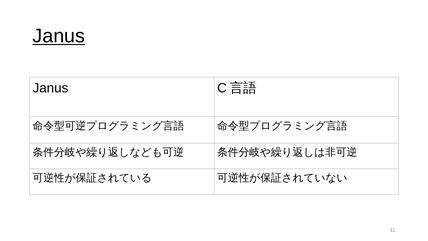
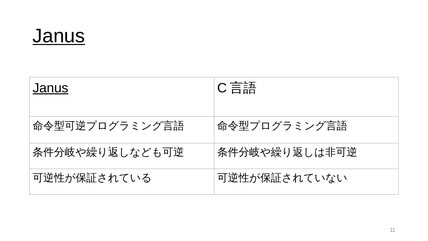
Janus at (50, 88) underline: none -> present
